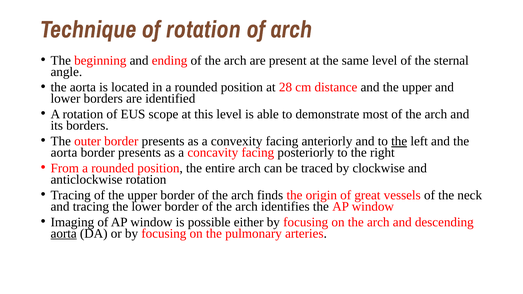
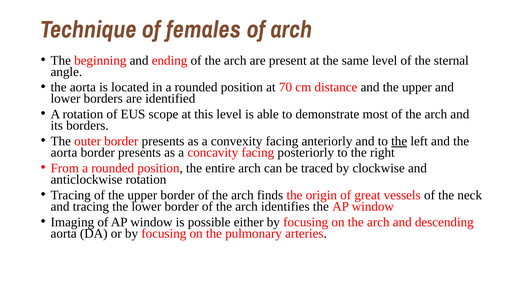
of rotation: rotation -> females
28: 28 -> 70
aorta at (64, 234) underline: present -> none
